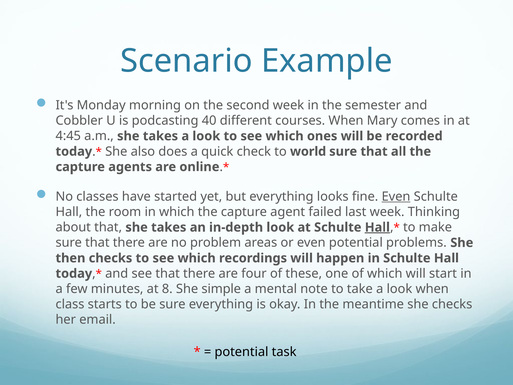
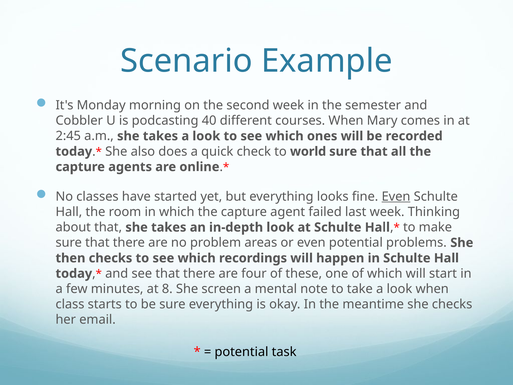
4:45: 4:45 -> 2:45
Hall at (377, 227) underline: present -> none
simple: simple -> screen
